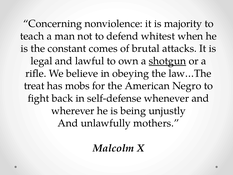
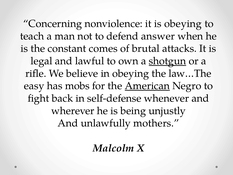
is majority: majority -> obeying
whitest: whitest -> answer
treat: treat -> easy
American underline: none -> present
